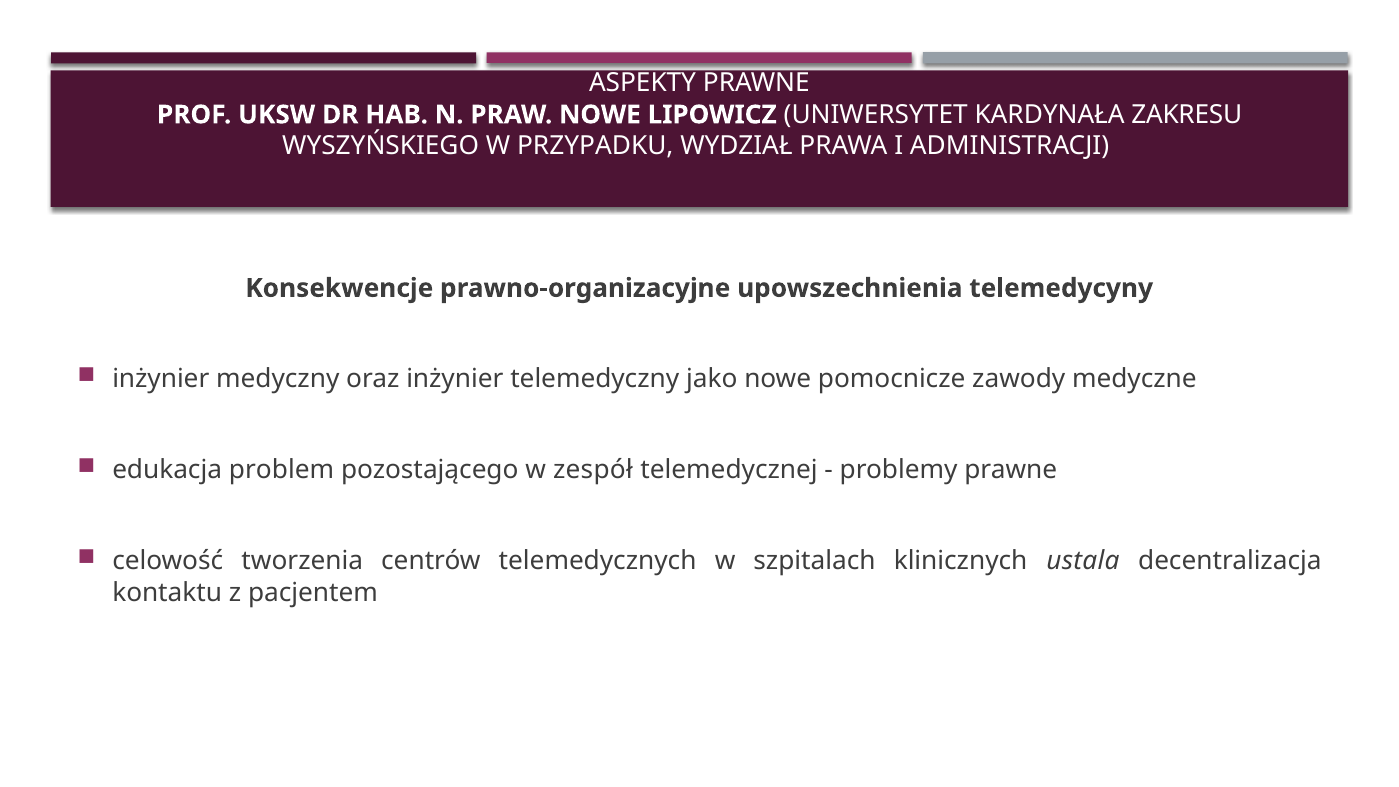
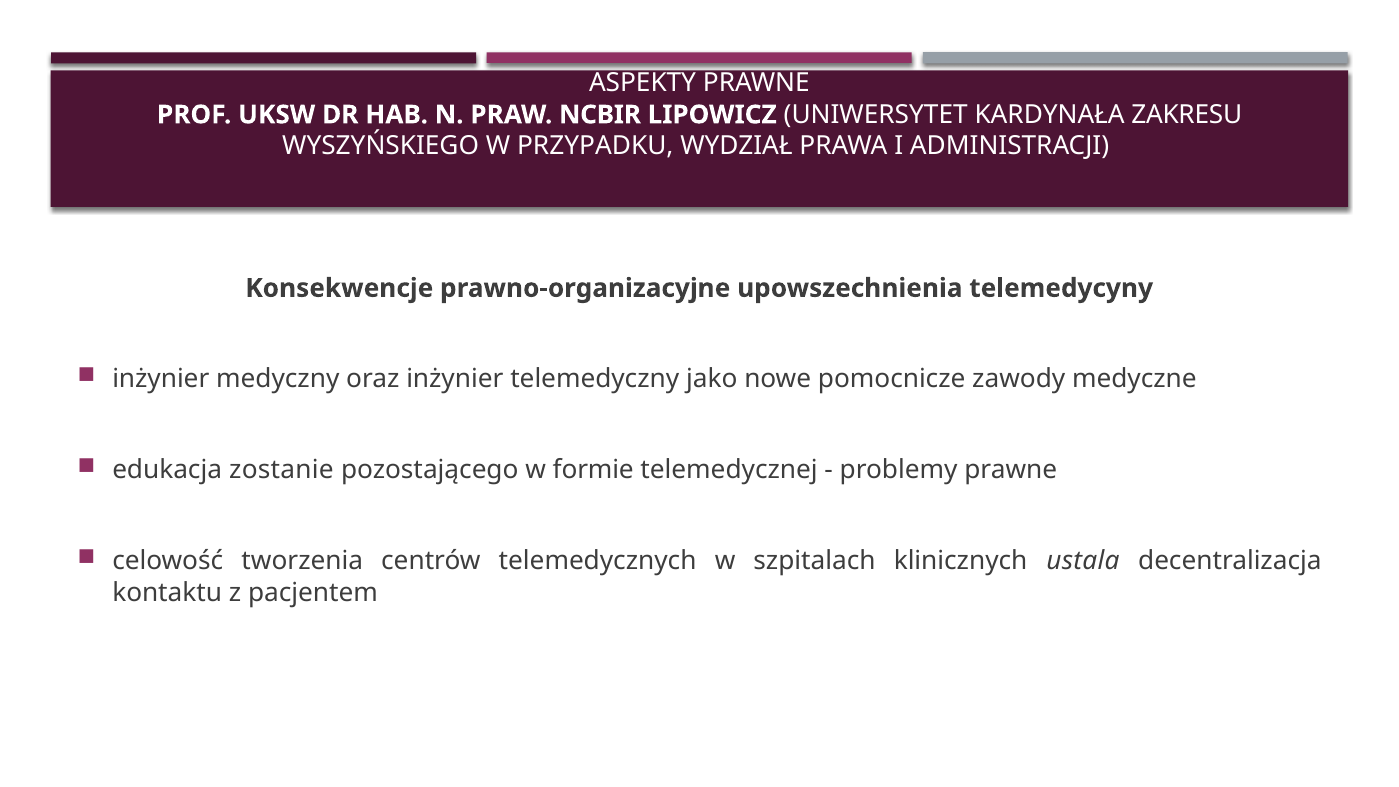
PRAW NOWE: NOWE -> NCBIR
problem: problem -> zostanie
zespół: zespół -> formie
